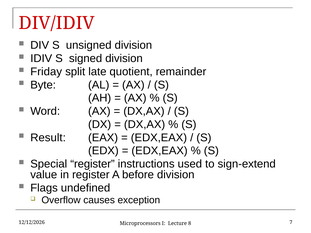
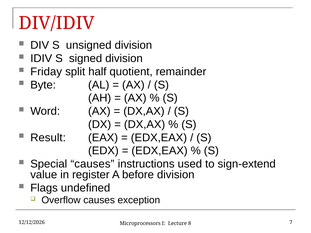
late: late -> half
Special register: register -> causes
